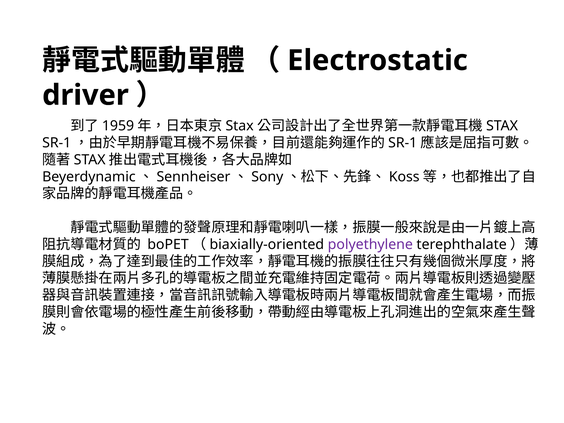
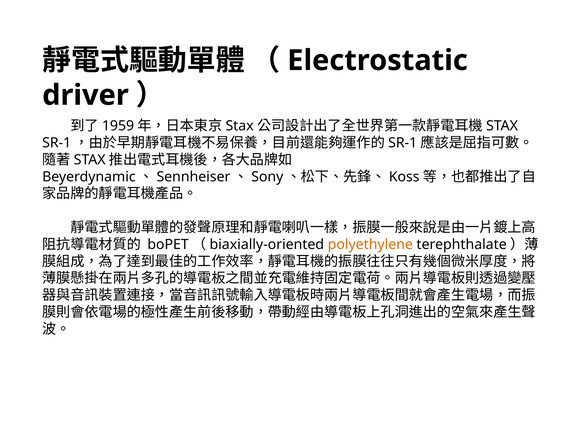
polyethylene colour: purple -> orange
